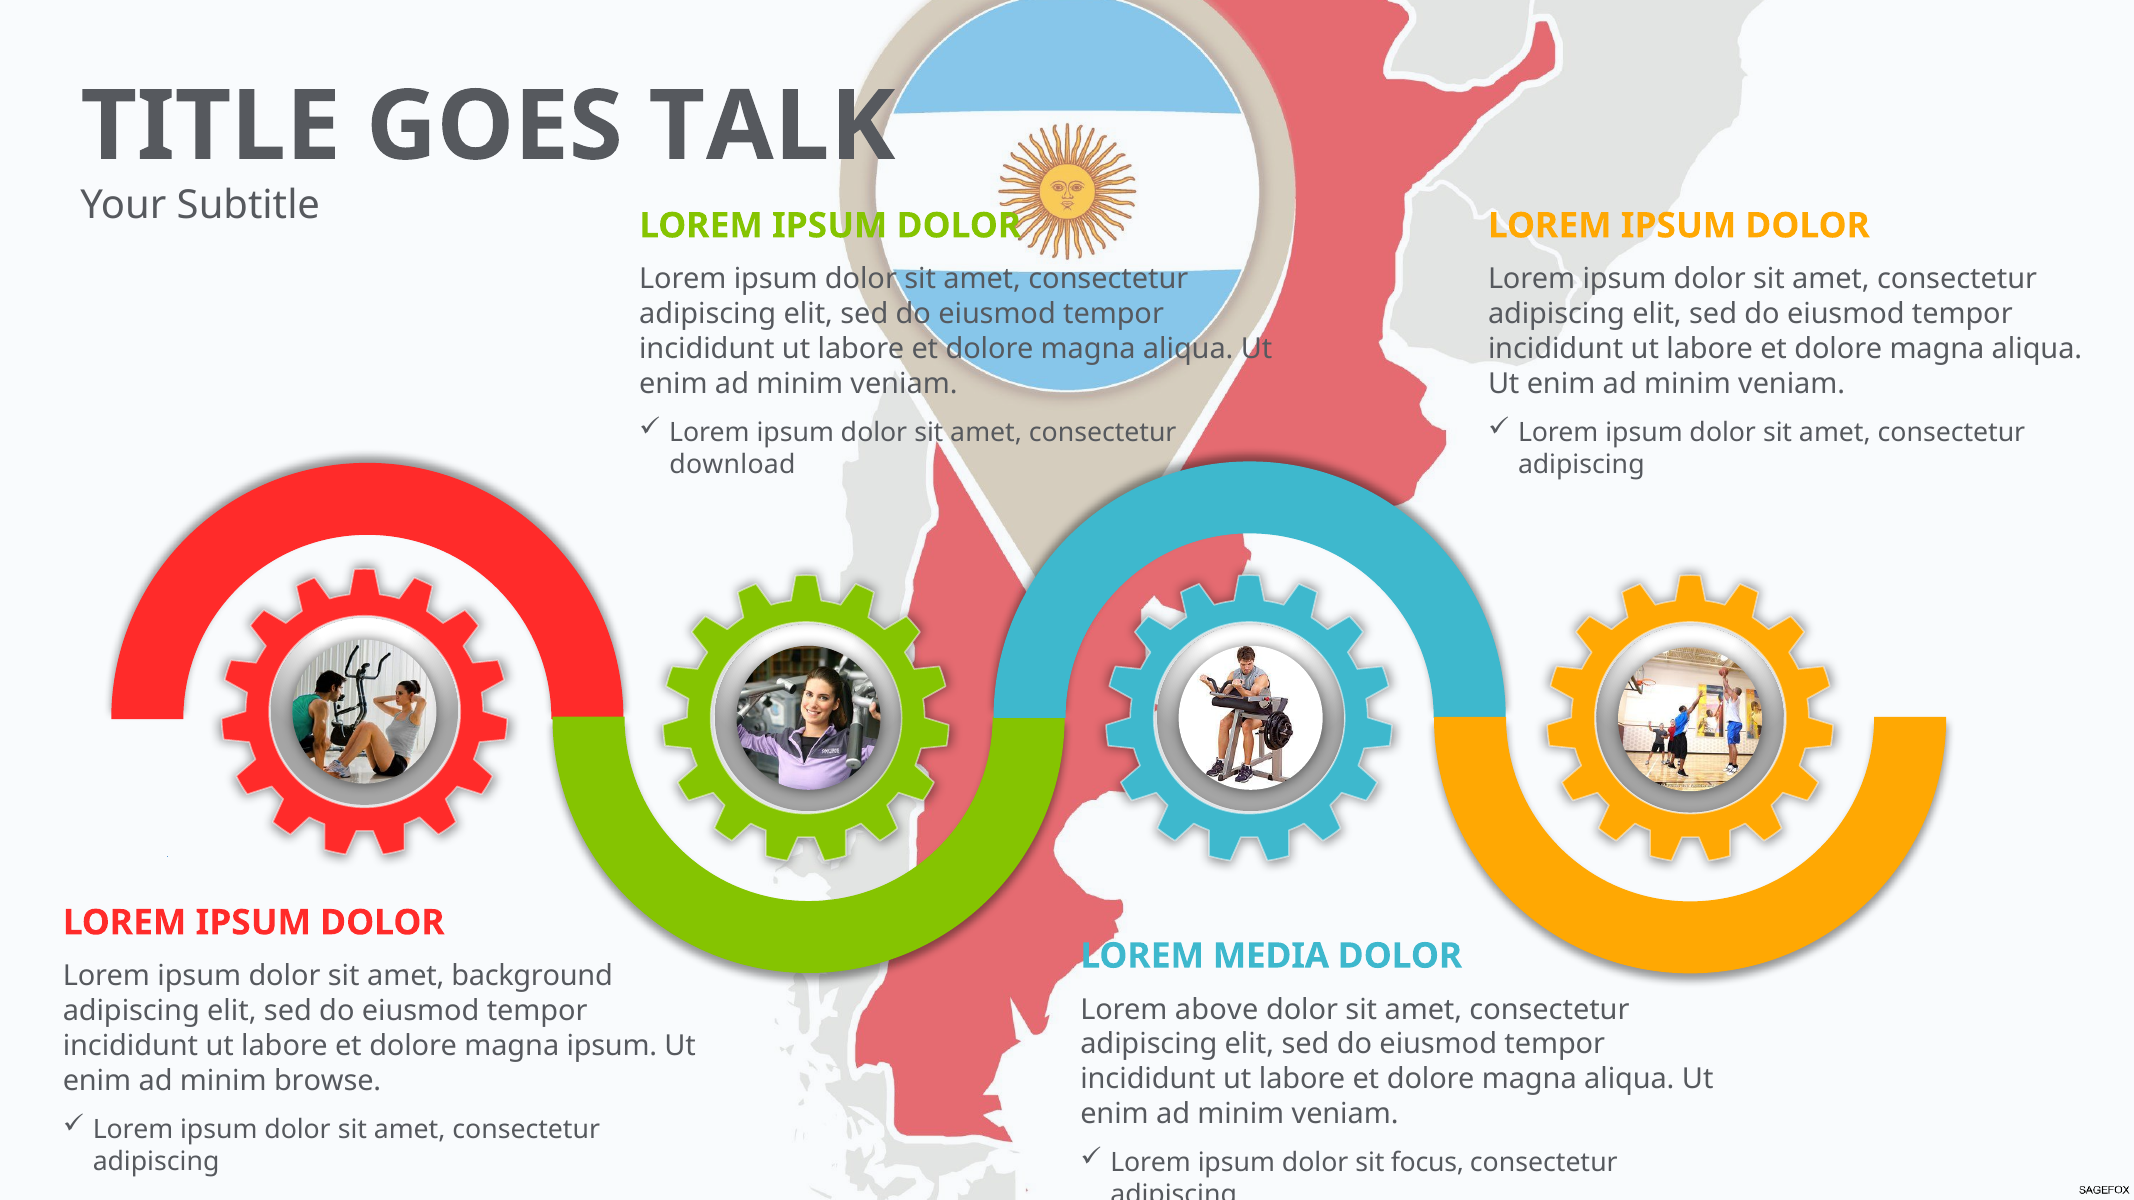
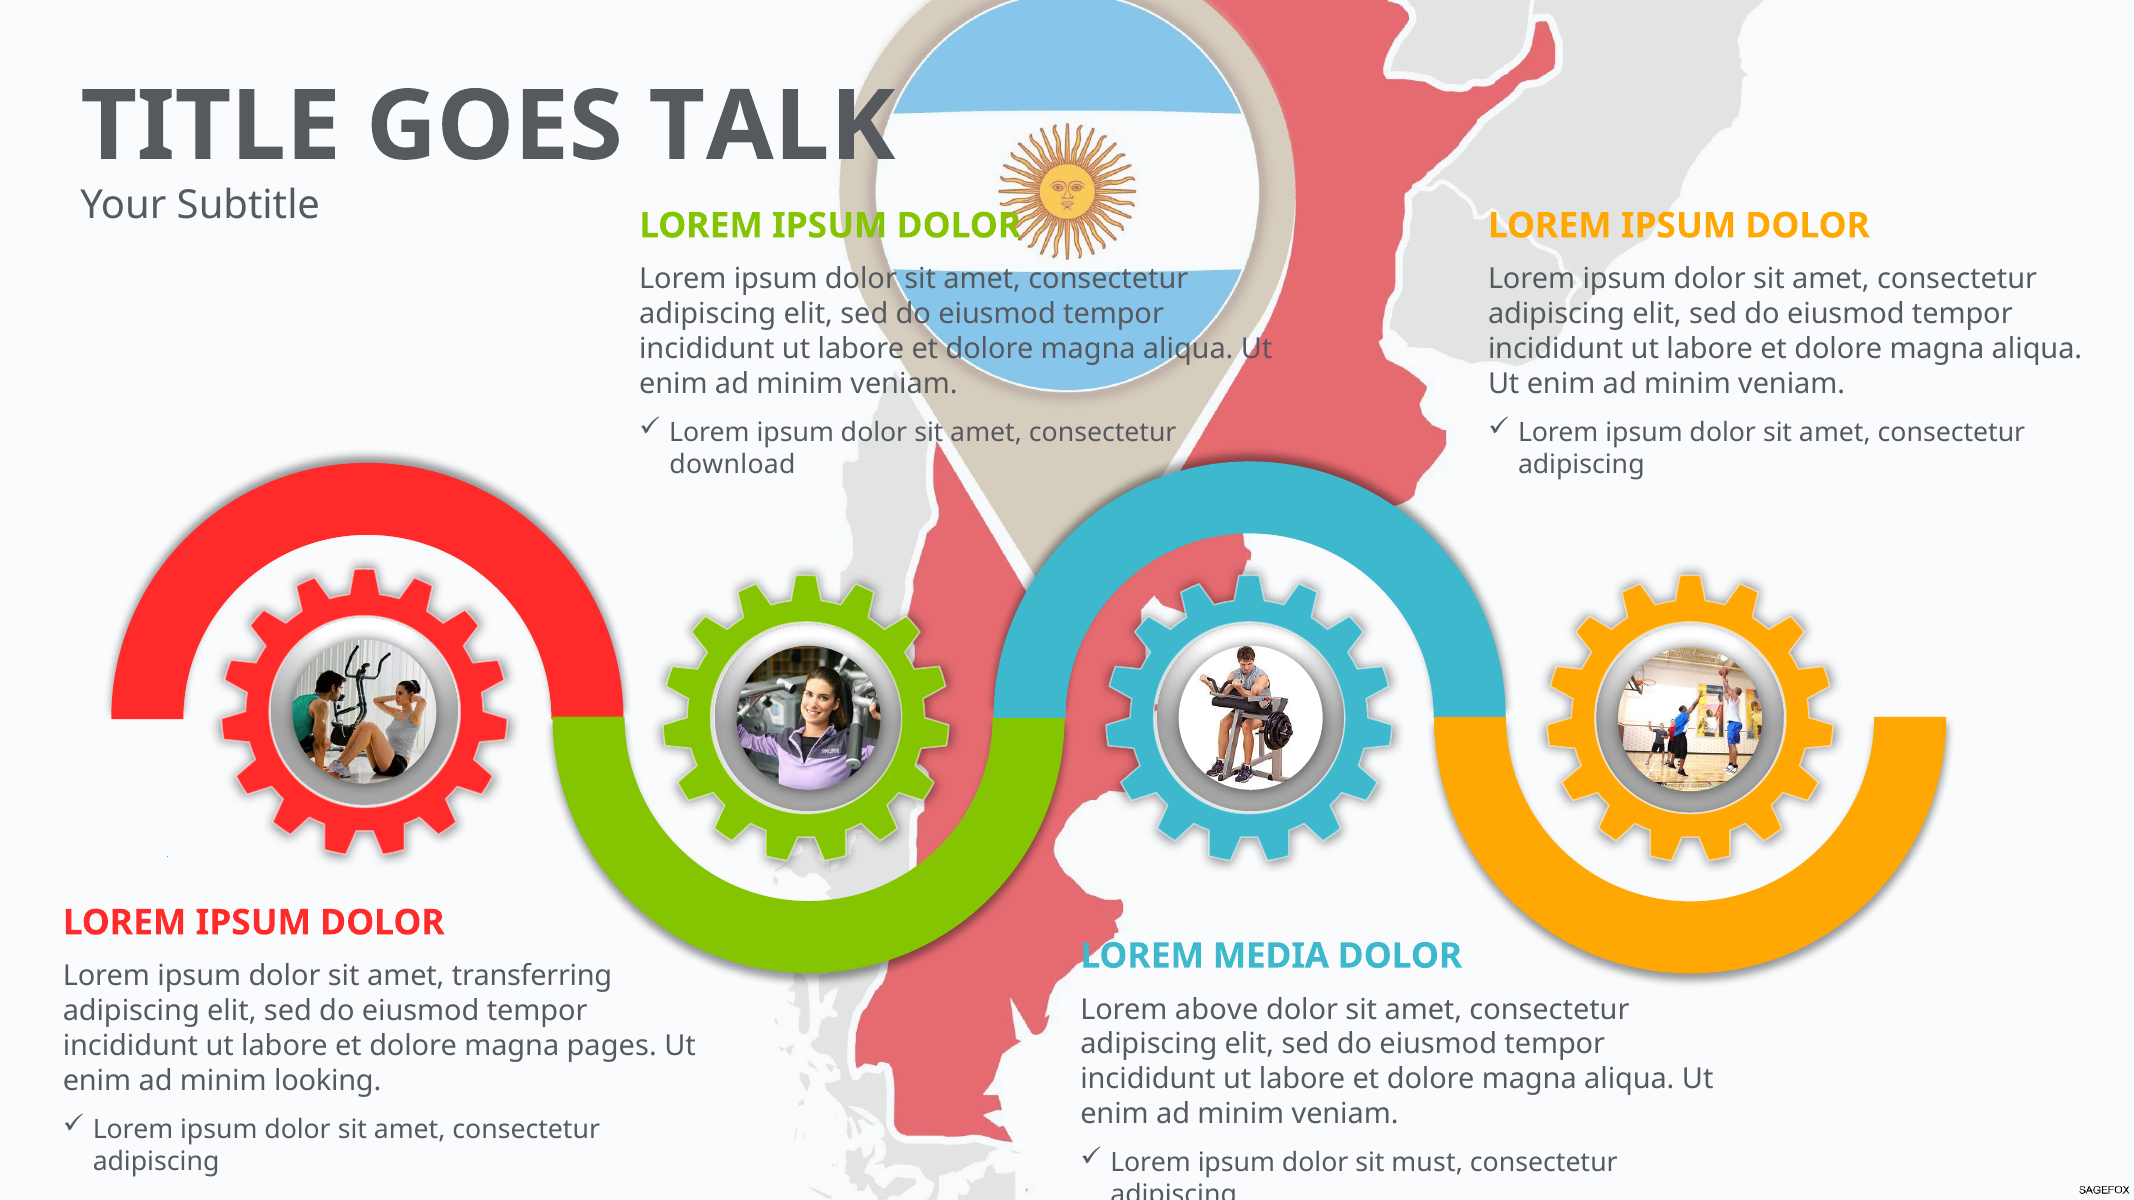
background: background -> transferring
magna ipsum: ipsum -> pages
browse: browse -> looking
focus: focus -> must
